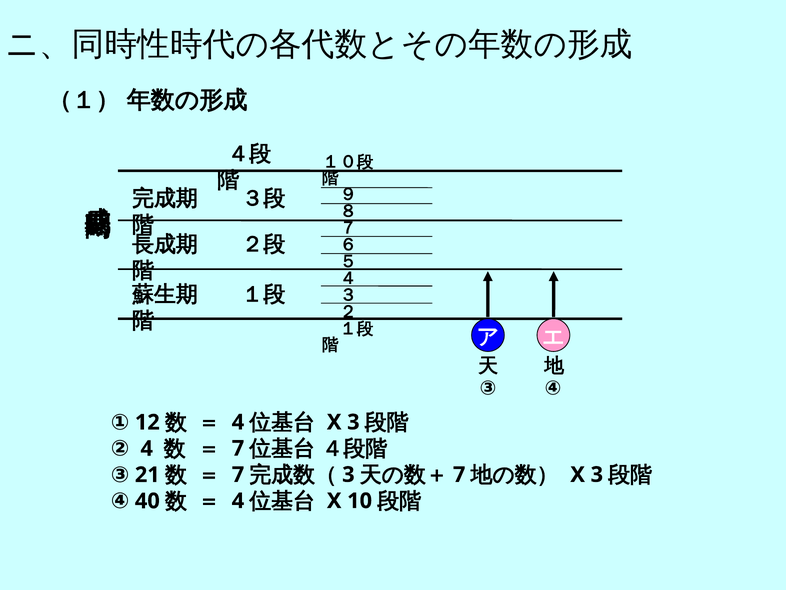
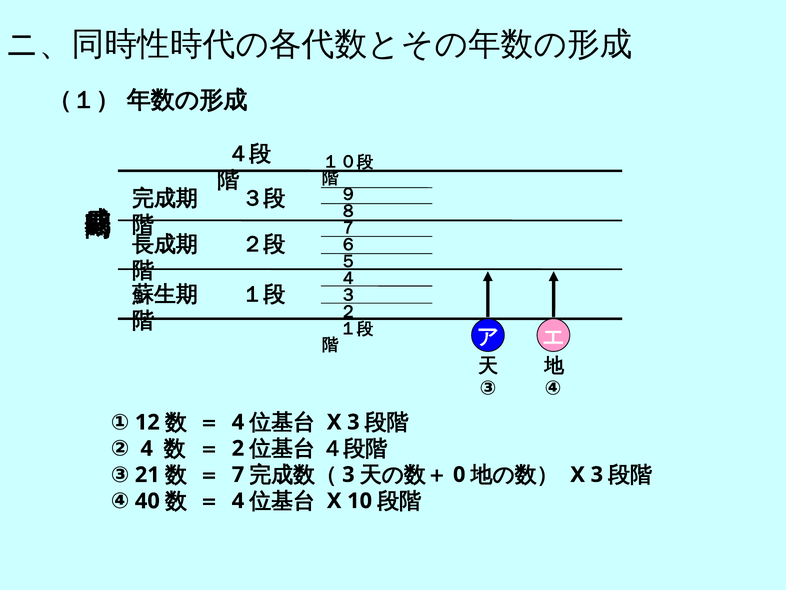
7 at (238, 448): 7 -> 2
7 at (459, 474): 7 -> 0
